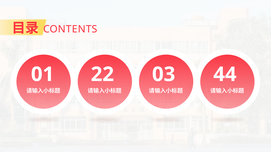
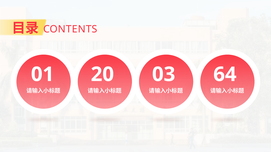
22: 22 -> 20
44: 44 -> 64
